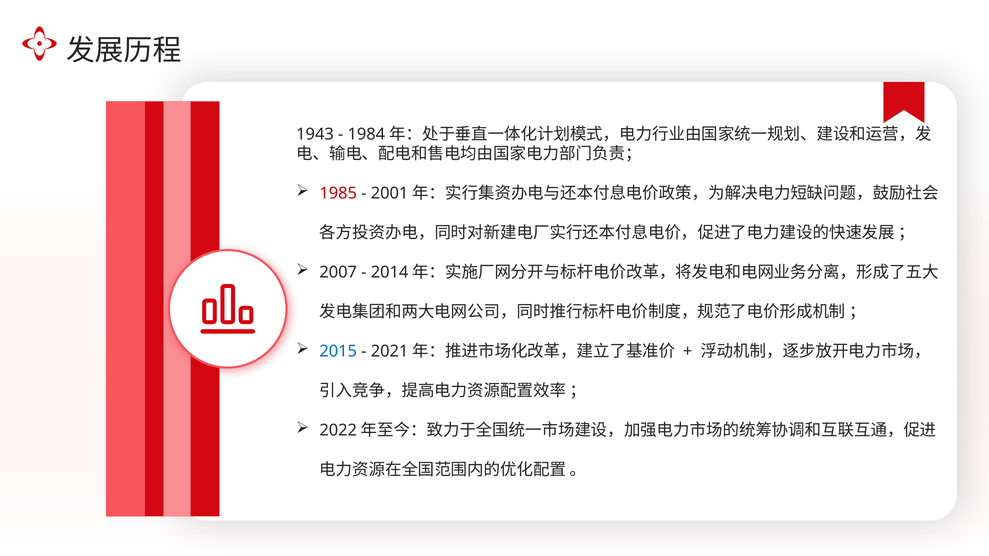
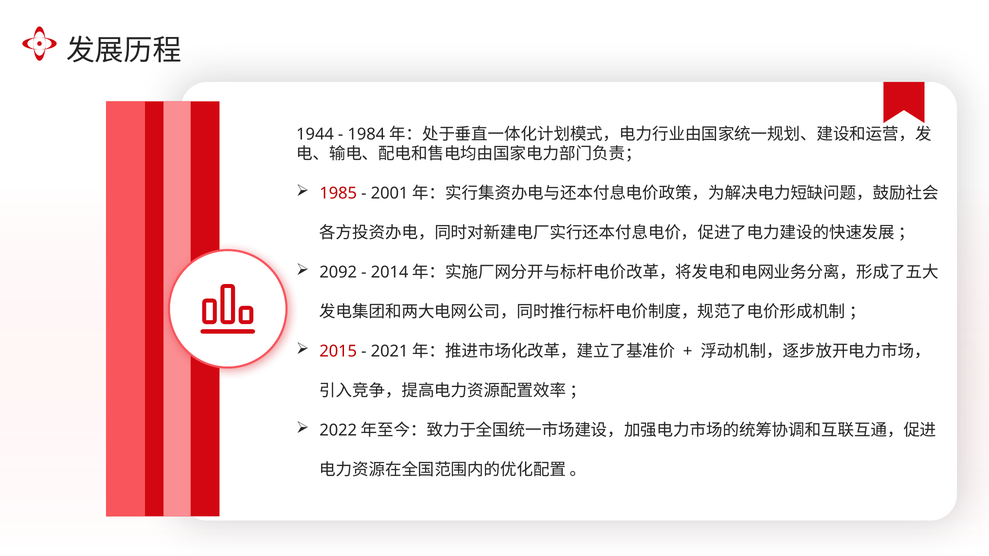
1943: 1943 -> 1944
2007: 2007 -> 2092
2015 colour: blue -> red
